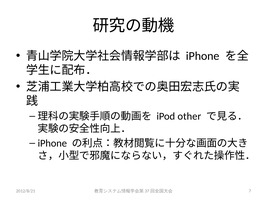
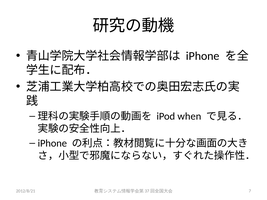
other: other -> when
